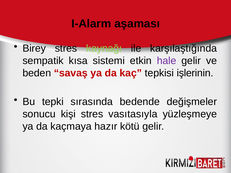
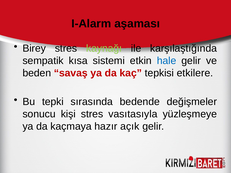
hale colour: purple -> blue
işlerinin: işlerinin -> etkilere
kötü: kötü -> açık
